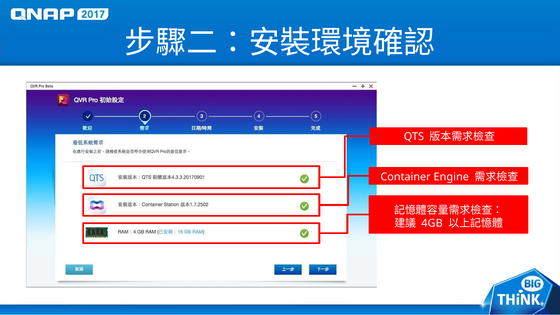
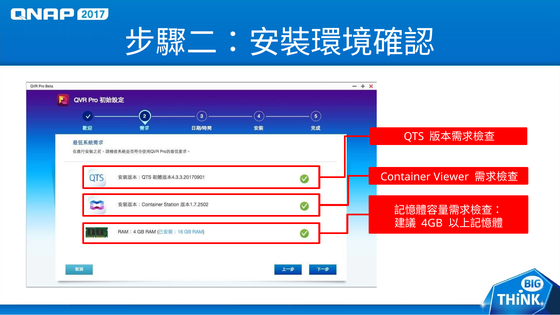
Engine: Engine -> Viewer
